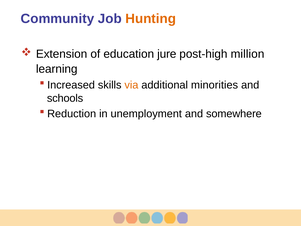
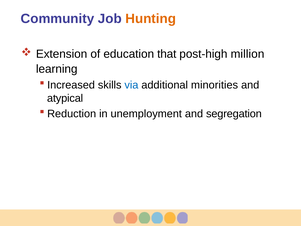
jure: jure -> that
via colour: orange -> blue
schools: schools -> atypical
somewhere: somewhere -> segregation
